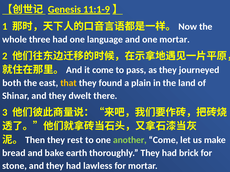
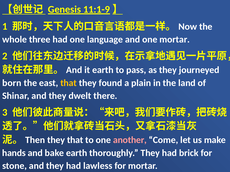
it come: come -> earth
both: both -> born
they rest: rest -> that
another colour: light green -> pink
bread: bread -> hands
